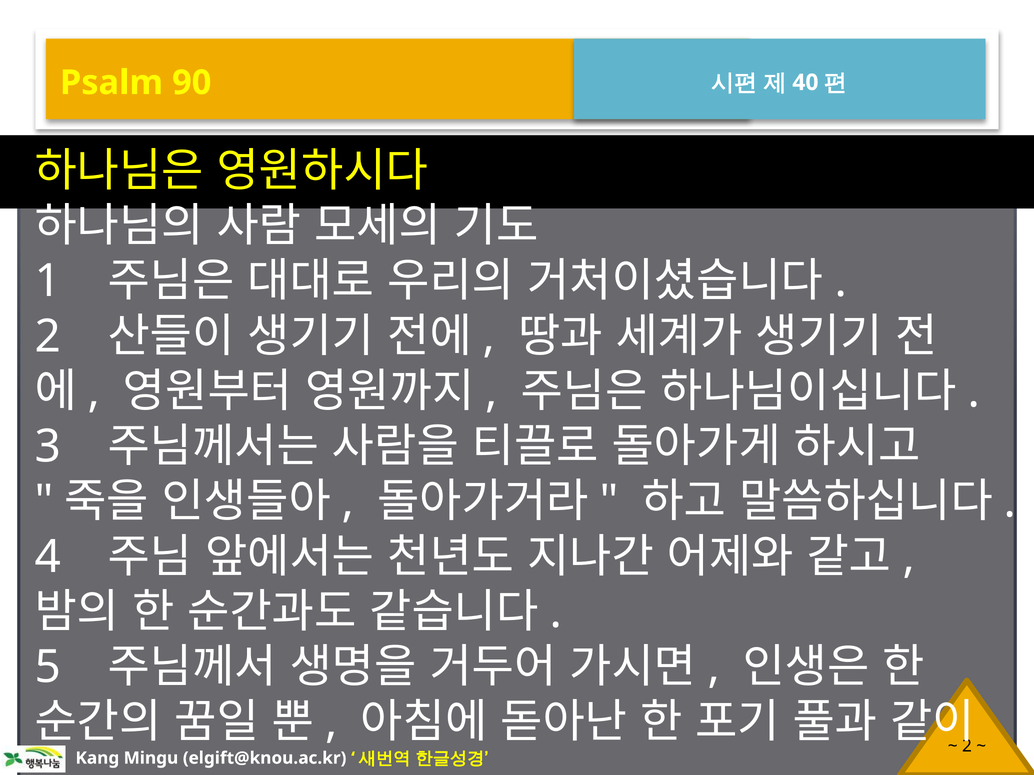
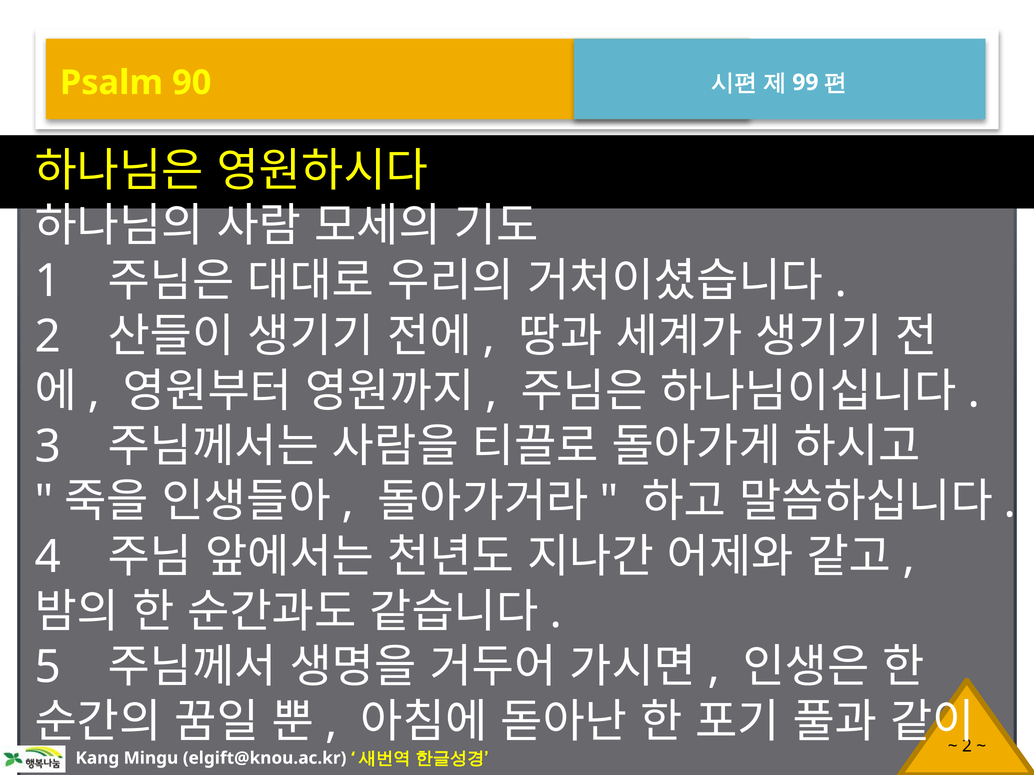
40: 40 -> 99
